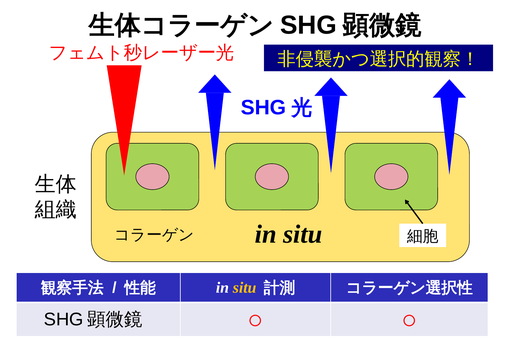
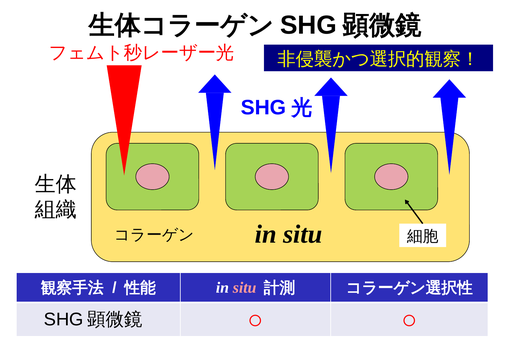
situ at (245, 288) colour: yellow -> pink
